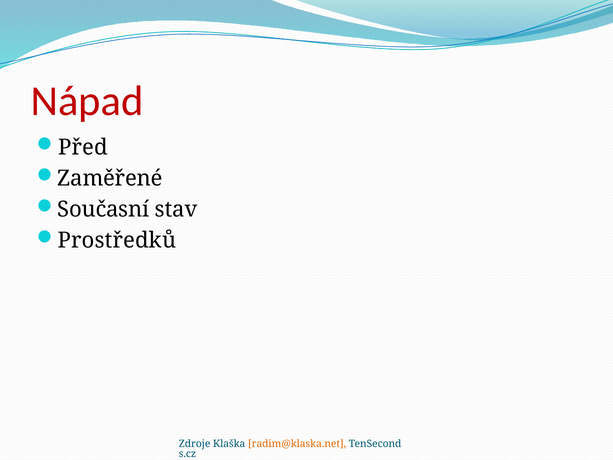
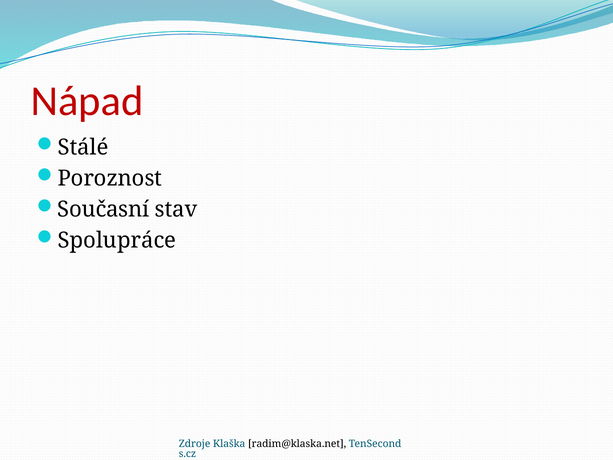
Před: Před -> Stálé
Zaměřené: Zaměřené -> Poroznost
Prostředků: Prostředků -> Spolupráce
radim@klaska.net colour: orange -> black
